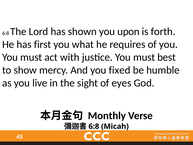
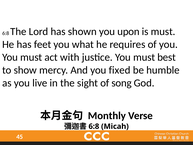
is forth: forth -> must
first: first -> feet
eyes: eyes -> song
